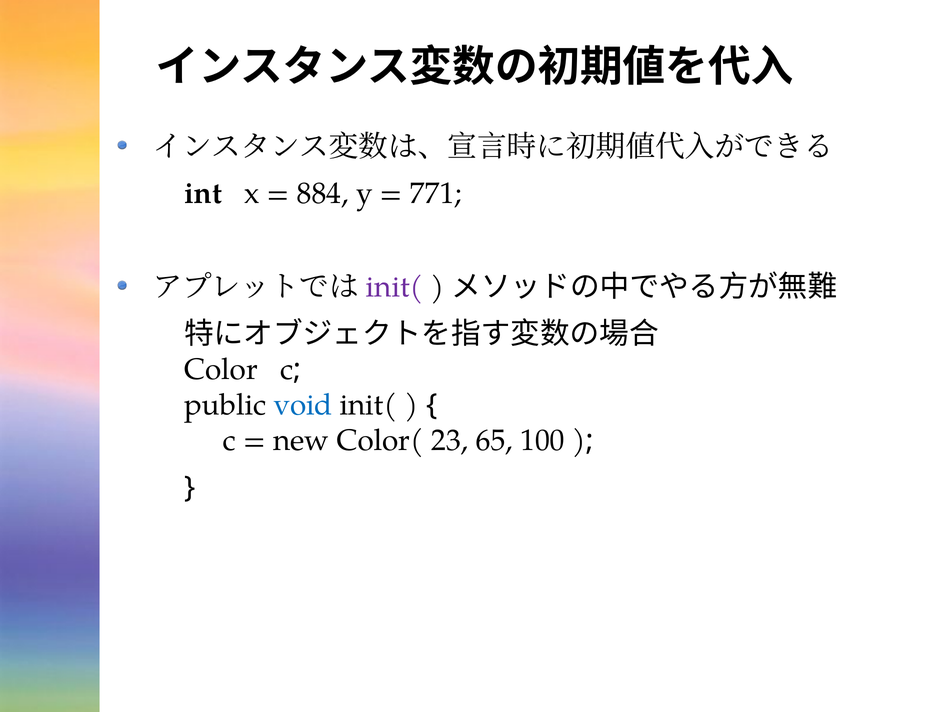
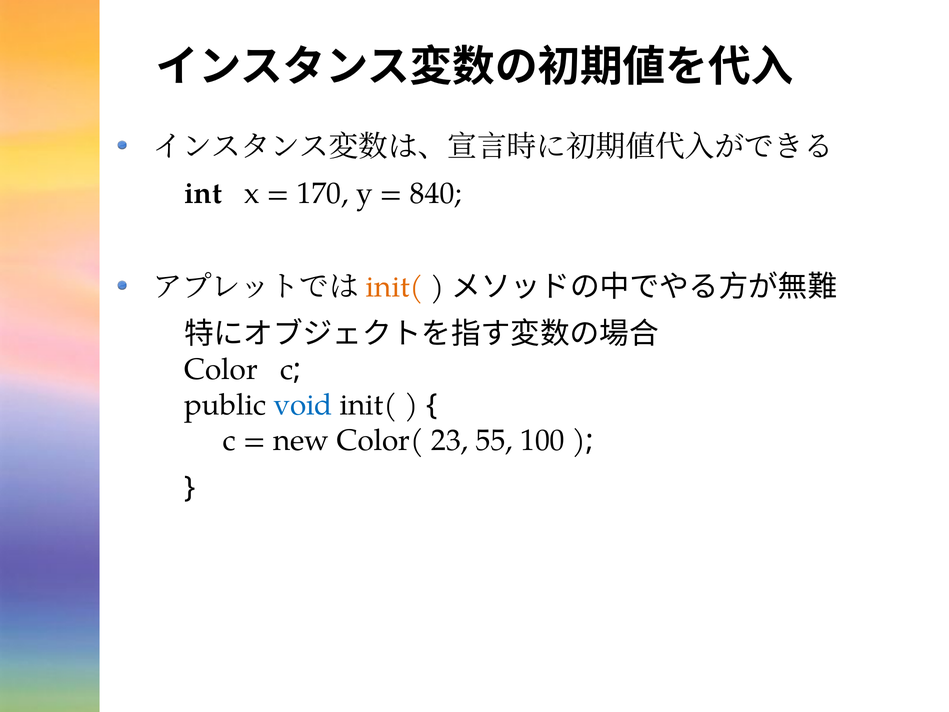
884: 884 -> 170
771: 771 -> 840
init( at (395, 287) colour: purple -> orange
65: 65 -> 55
